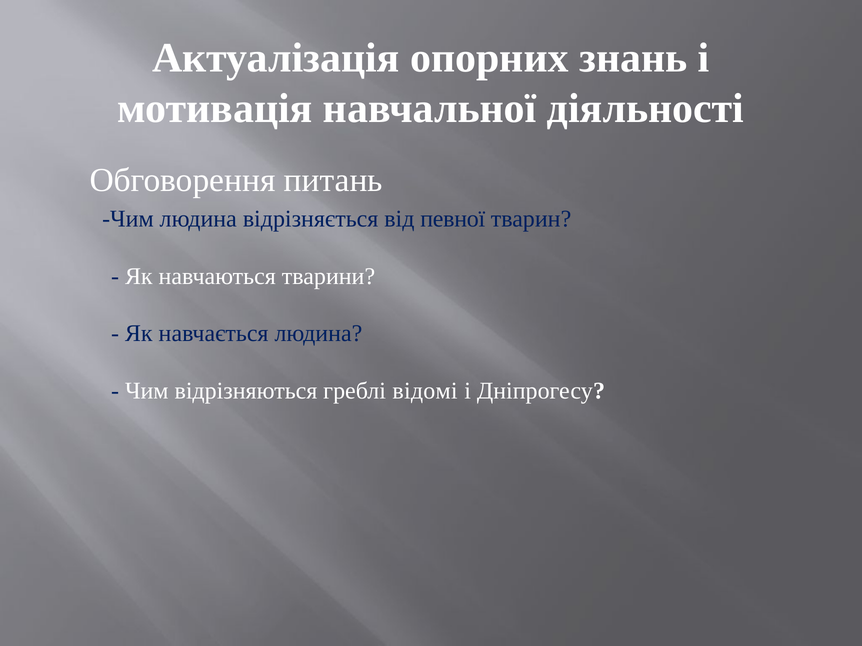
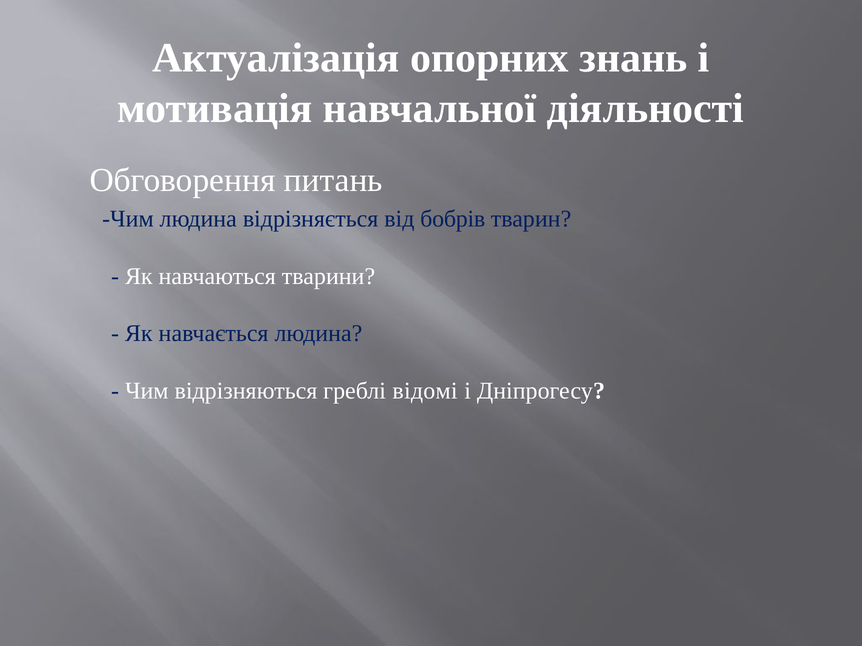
певної: певної -> бобрів
